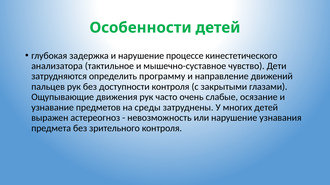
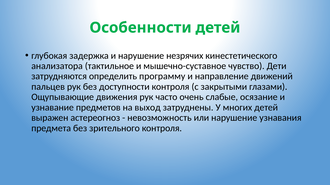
процессе: процессе -> незрячих
среды: среды -> выход
